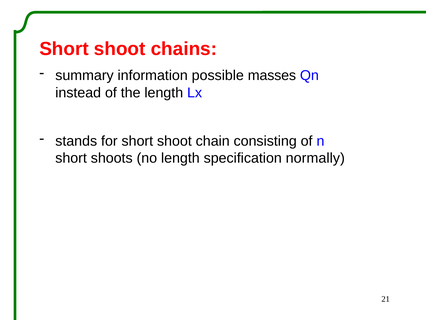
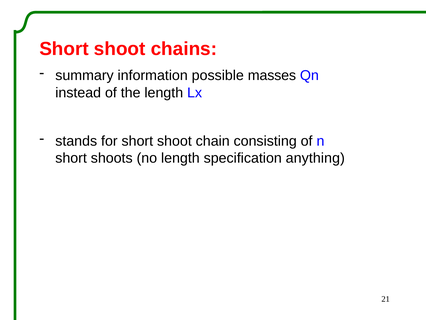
normally: normally -> anything
